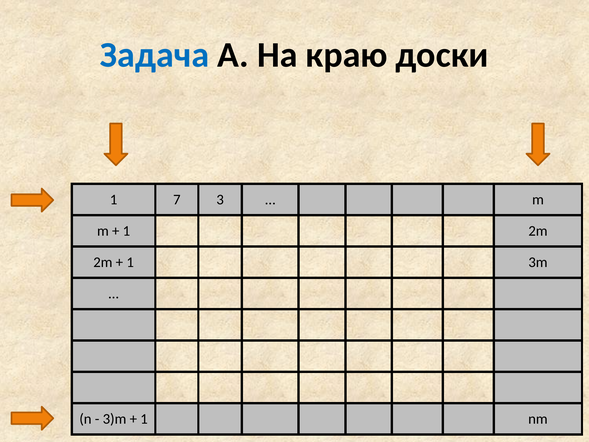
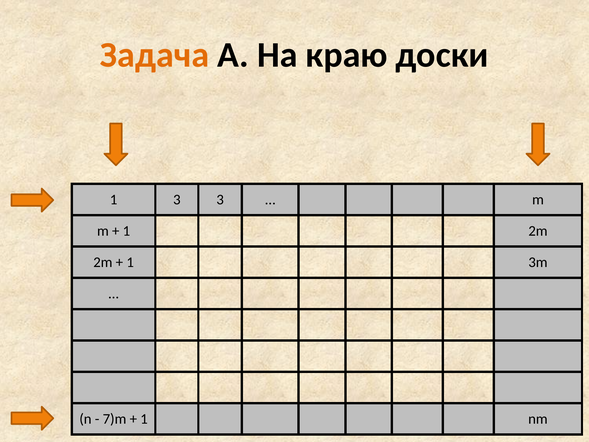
Задача colour: blue -> orange
1 7: 7 -> 3
3)m: 3)m -> 7)m
